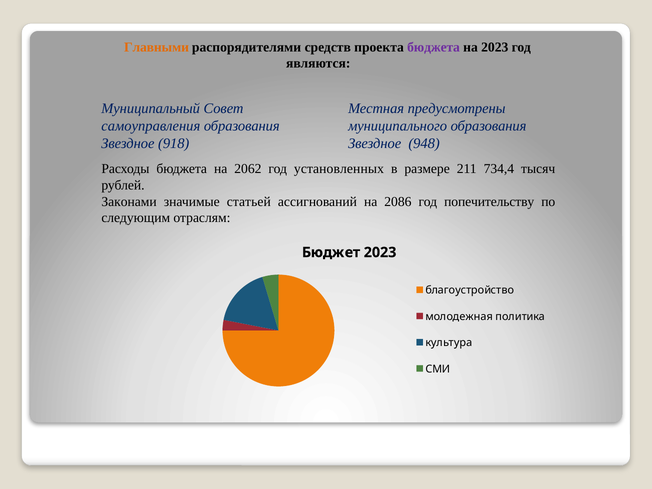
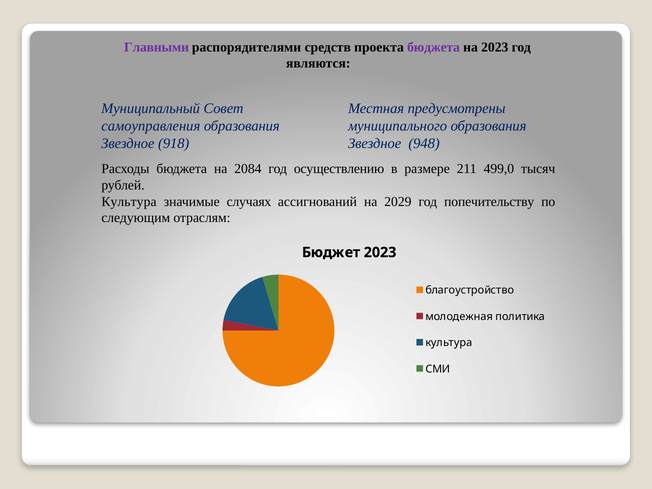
Главными colour: orange -> purple
2062: 2062 -> 2084
установленных: установленных -> осуществлению
734,4: 734,4 -> 499,0
Законами at (129, 202): Законами -> Культура
статьей: статьей -> случаях
2086: 2086 -> 2029
